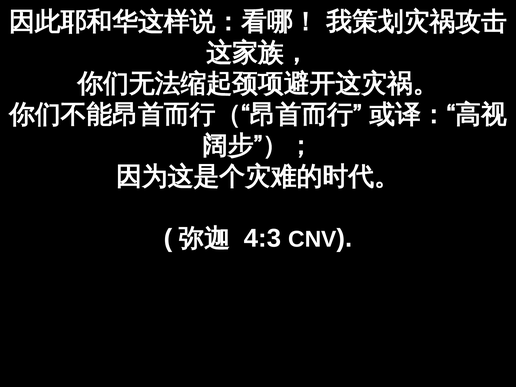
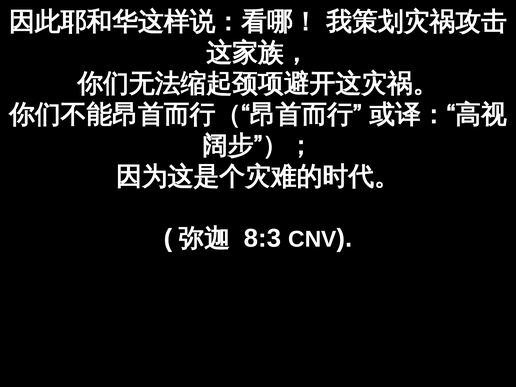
4:3: 4:3 -> 8:3
